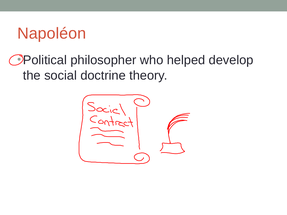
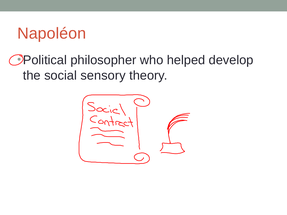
doctrine: doctrine -> sensory
